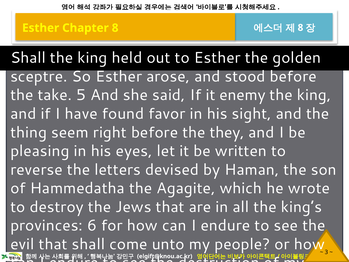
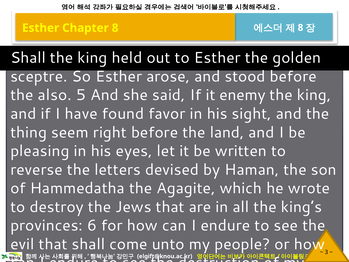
take: take -> also
they: they -> land
